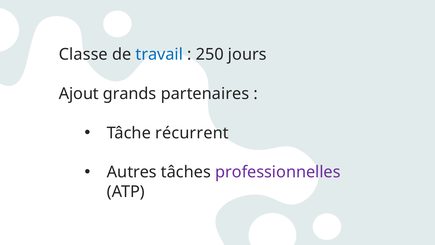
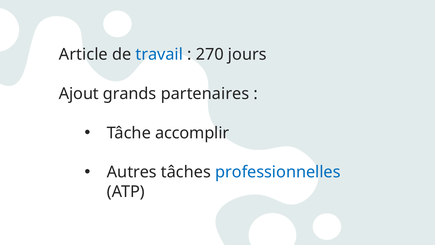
Classe: Classe -> Article
250: 250 -> 270
récurrent: récurrent -> accomplir
professionnelles colour: purple -> blue
